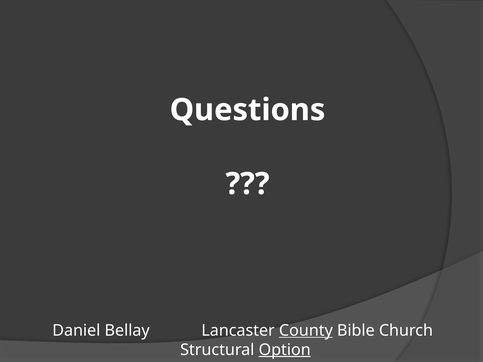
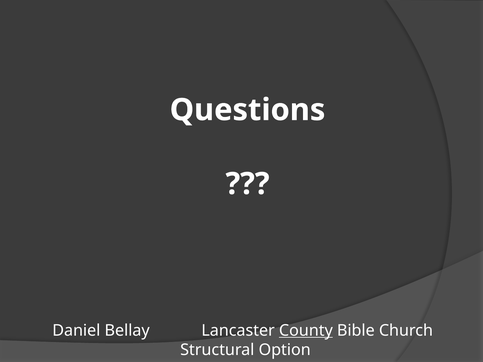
Option underline: present -> none
